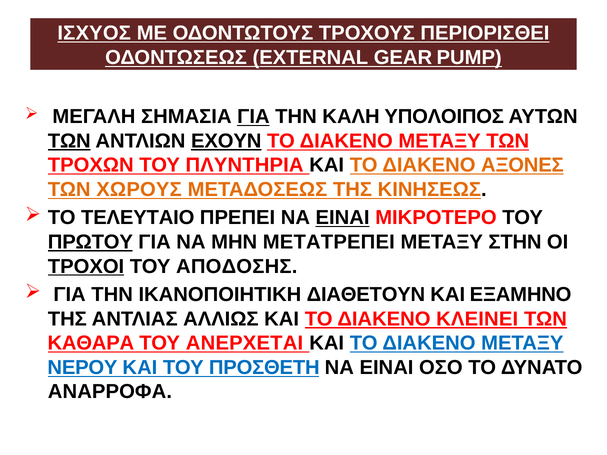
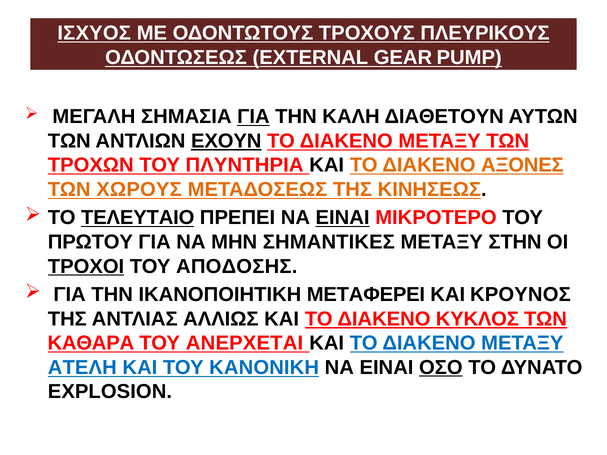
ΠΕΡΙΟΡΙΣΘΕΙ: ΠΕΡΙΟΡΙΣΘΕΙ -> ΠΛΕΥΡΙΚΟΥΣ
ΥΠΟΛΟΙΠΟΣ: ΥΠΟΛΟΙΠΟΣ -> ΔΙΑΘΕΤΟΥΝ
ΤΩΝ at (69, 141) underline: present -> none
ΤΕΛΕΥΤΑΙΟ underline: none -> present
ΠΡΩΤΟΥ underline: present -> none
ΜΕΤΑΤΡΕΠΕΙ: ΜΕΤΑΤΡΕΠΕΙ -> ΣΗΜΑΝΤΙΚΕΣ
ΔΙΑΘΕΤΟΥΝ: ΔΙΑΘΕΤΟΥΝ -> ΜΕΤΑΦΕΡΕΙ
ΕΞΑΜΗΝΟ: ΕΞΑΜΗΝΟ -> ΚΡΟΥΝΟΣ
ΚΛΕΙΝΕΙ: ΚΛΕΙΝΕΙ -> ΚΥΚΛΟΣ
ΝΕΡΟΥ: ΝΕΡΟΥ -> ΑΤΕΛΗ
ΠΡΟΣΘΕΤΗ: ΠΡΟΣΘΕΤΗ -> ΚΑΝΟΝΙΚΗ
ΟΣΟ underline: none -> present
ΑΝΑΡΡΟΦΑ: ΑΝΑΡΡΟΦΑ -> EXPLOSION
